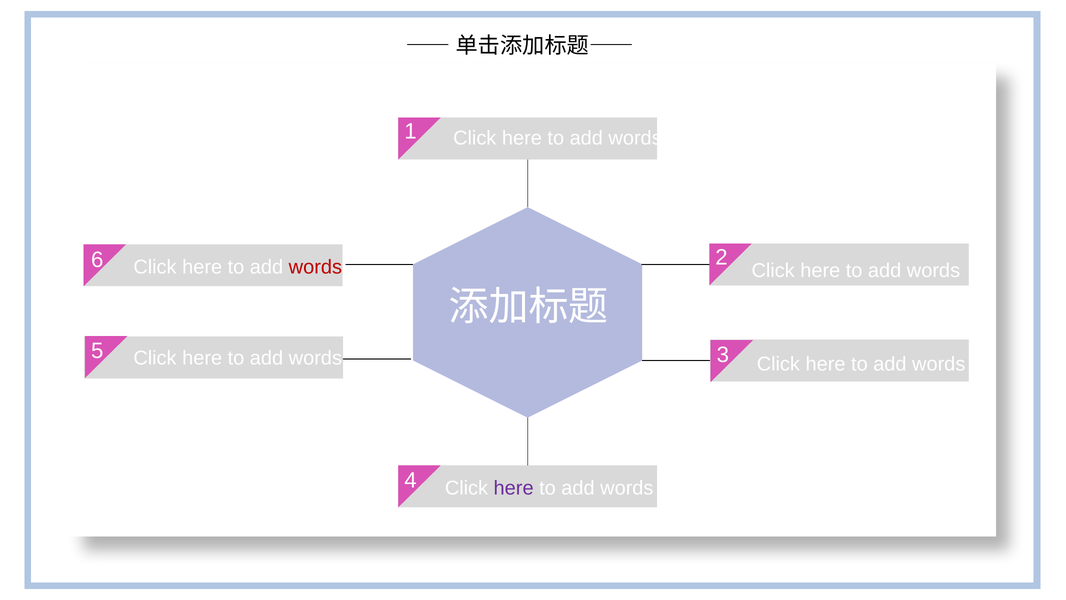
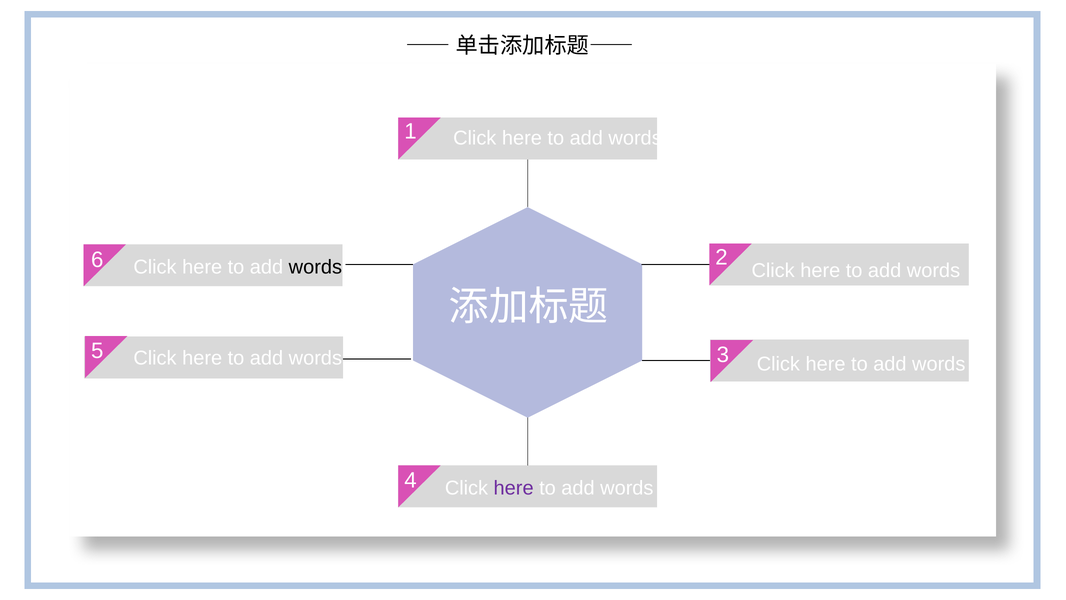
words at (315, 267) colour: red -> black
